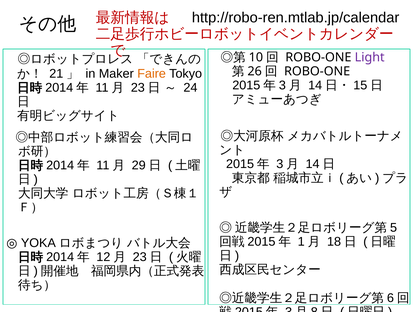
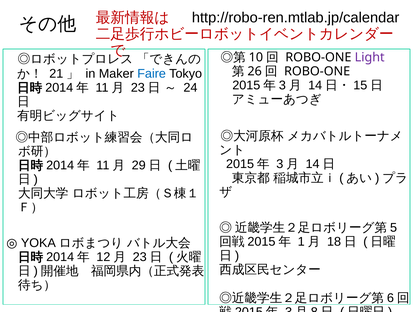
Faire colour: orange -> blue
